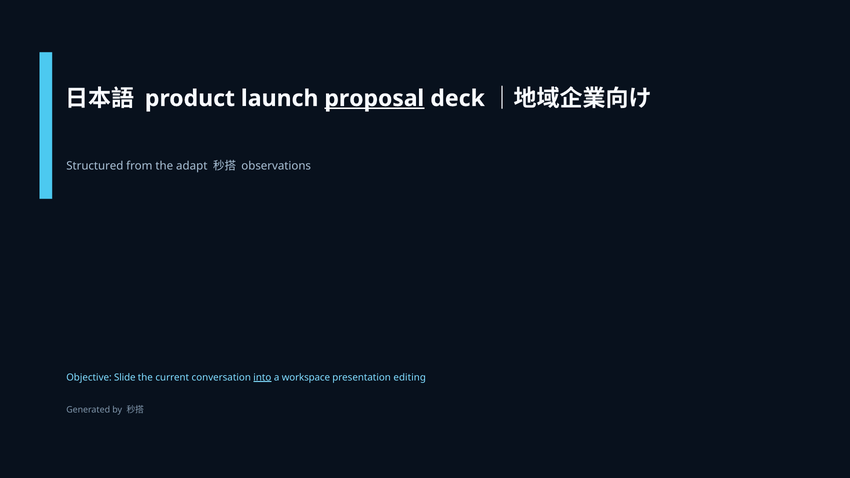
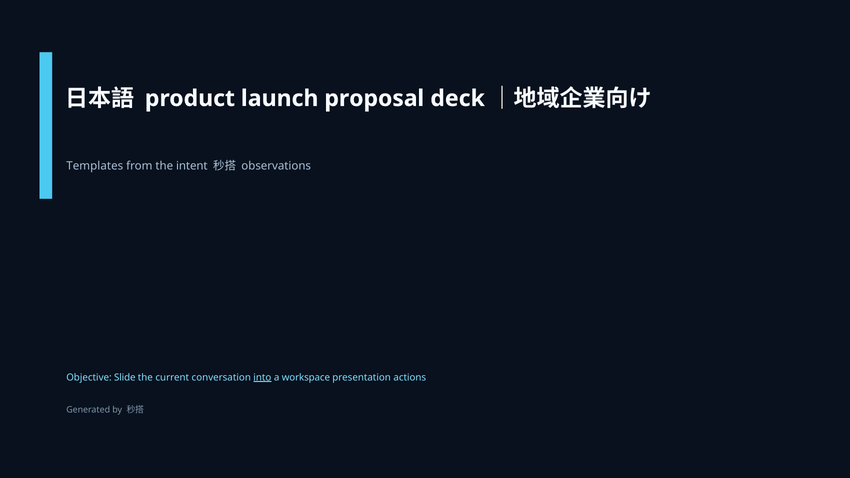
proposal underline: present -> none
Structured: Structured -> Templates
adapt: adapt -> intent
editing: editing -> actions
